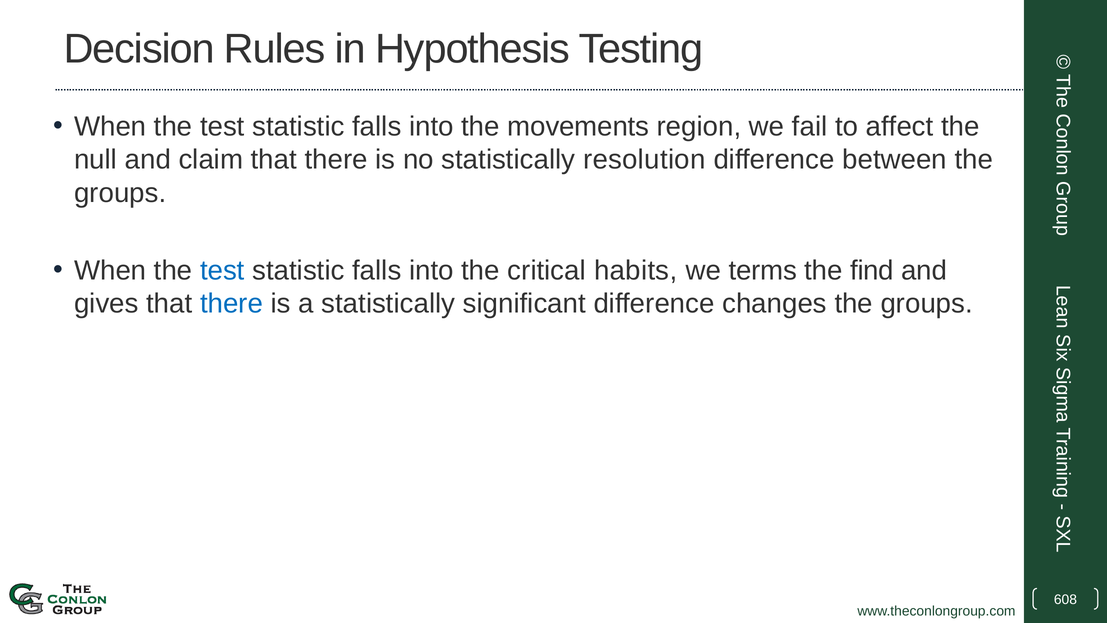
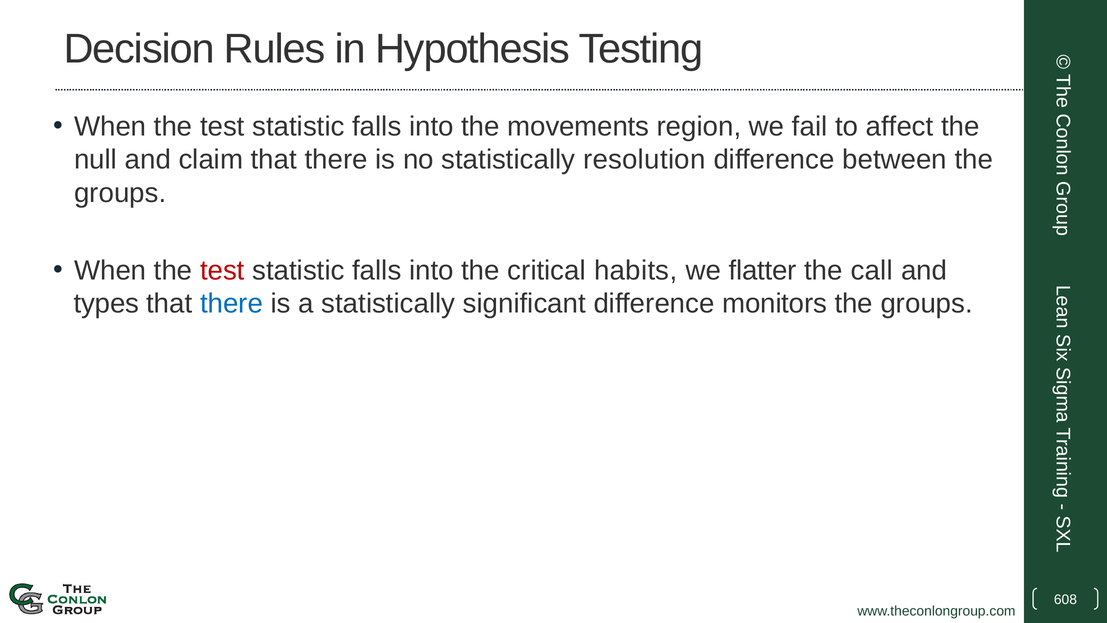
test at (222, 270) colour: blue -> red
terms: terms -> flatter
find: find -> call
gives: gives -> types
changes: changes -> monitors
